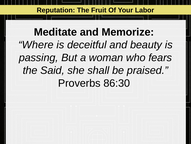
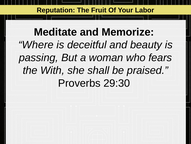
Said: Said -> With
86:30: 86:30 -> 29:30
